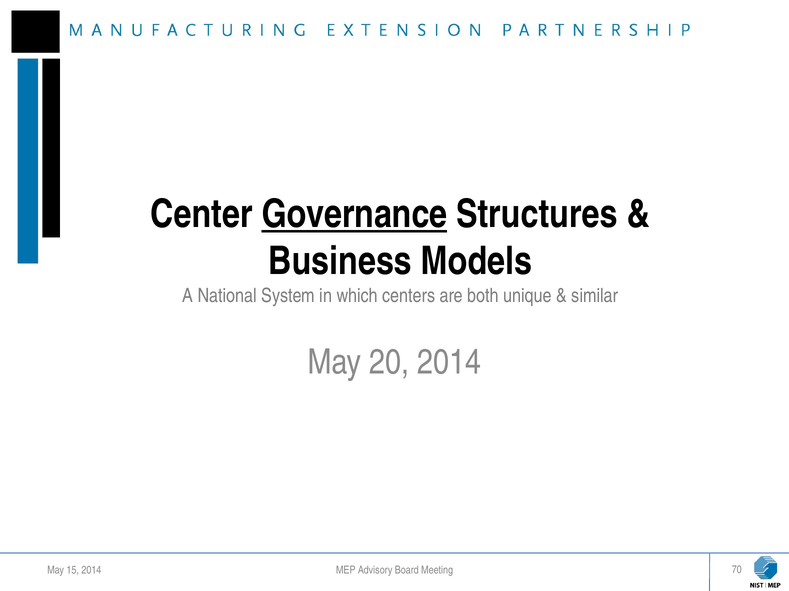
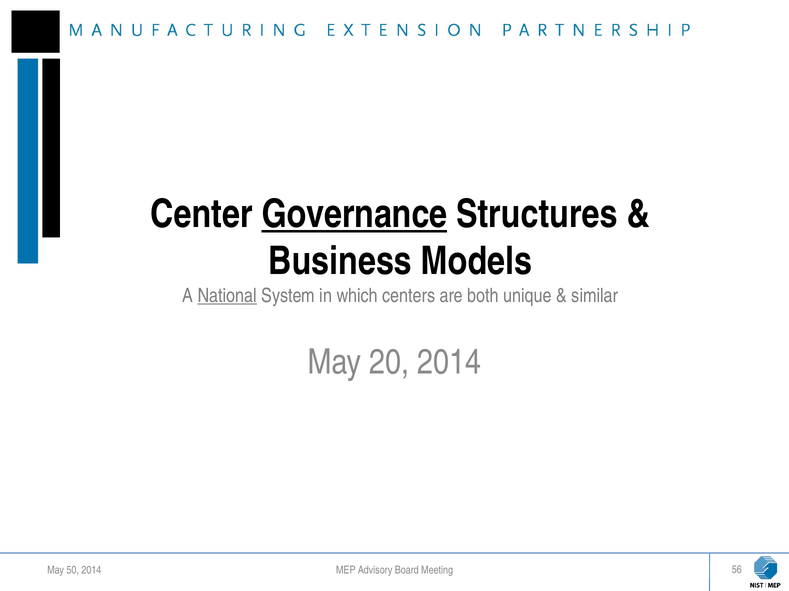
National underline: none -> present
15: 15 -> 50
70: 70 -> 56
